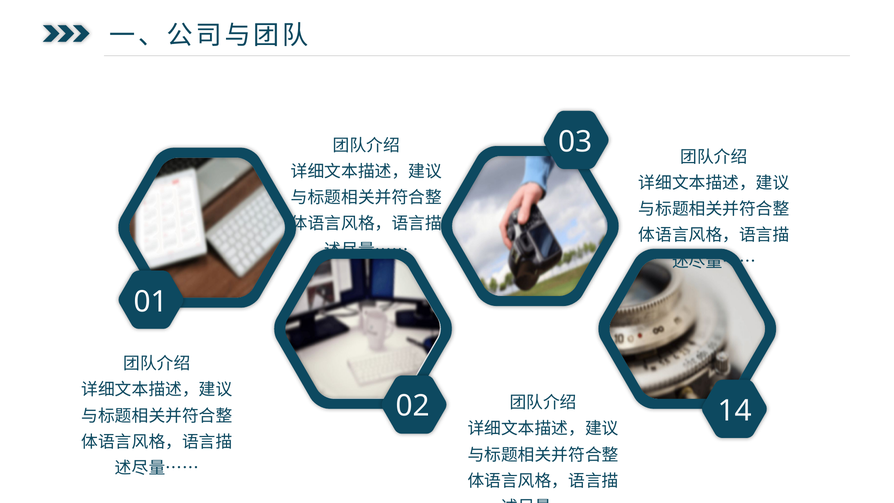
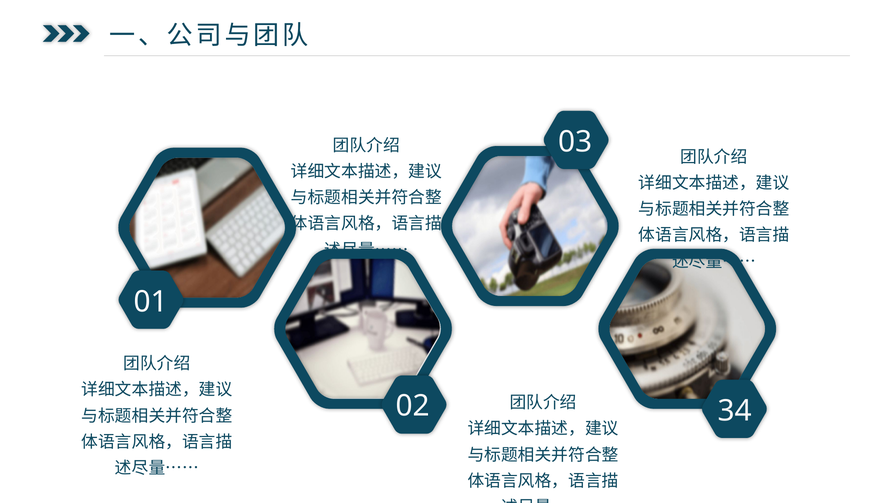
14: 14 -> 34
